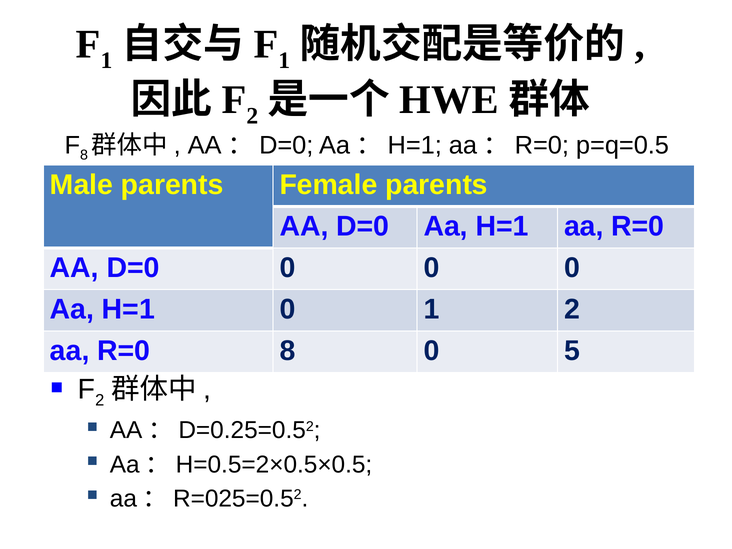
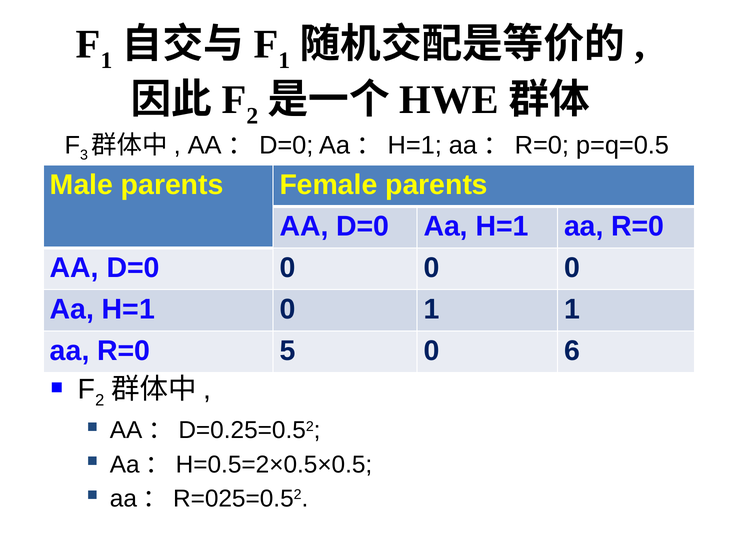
8 at (84, 155): 8 -> 3
1 2: 2 -> 1
R=0 8: 8 -> 5
5: 5 -> 6
